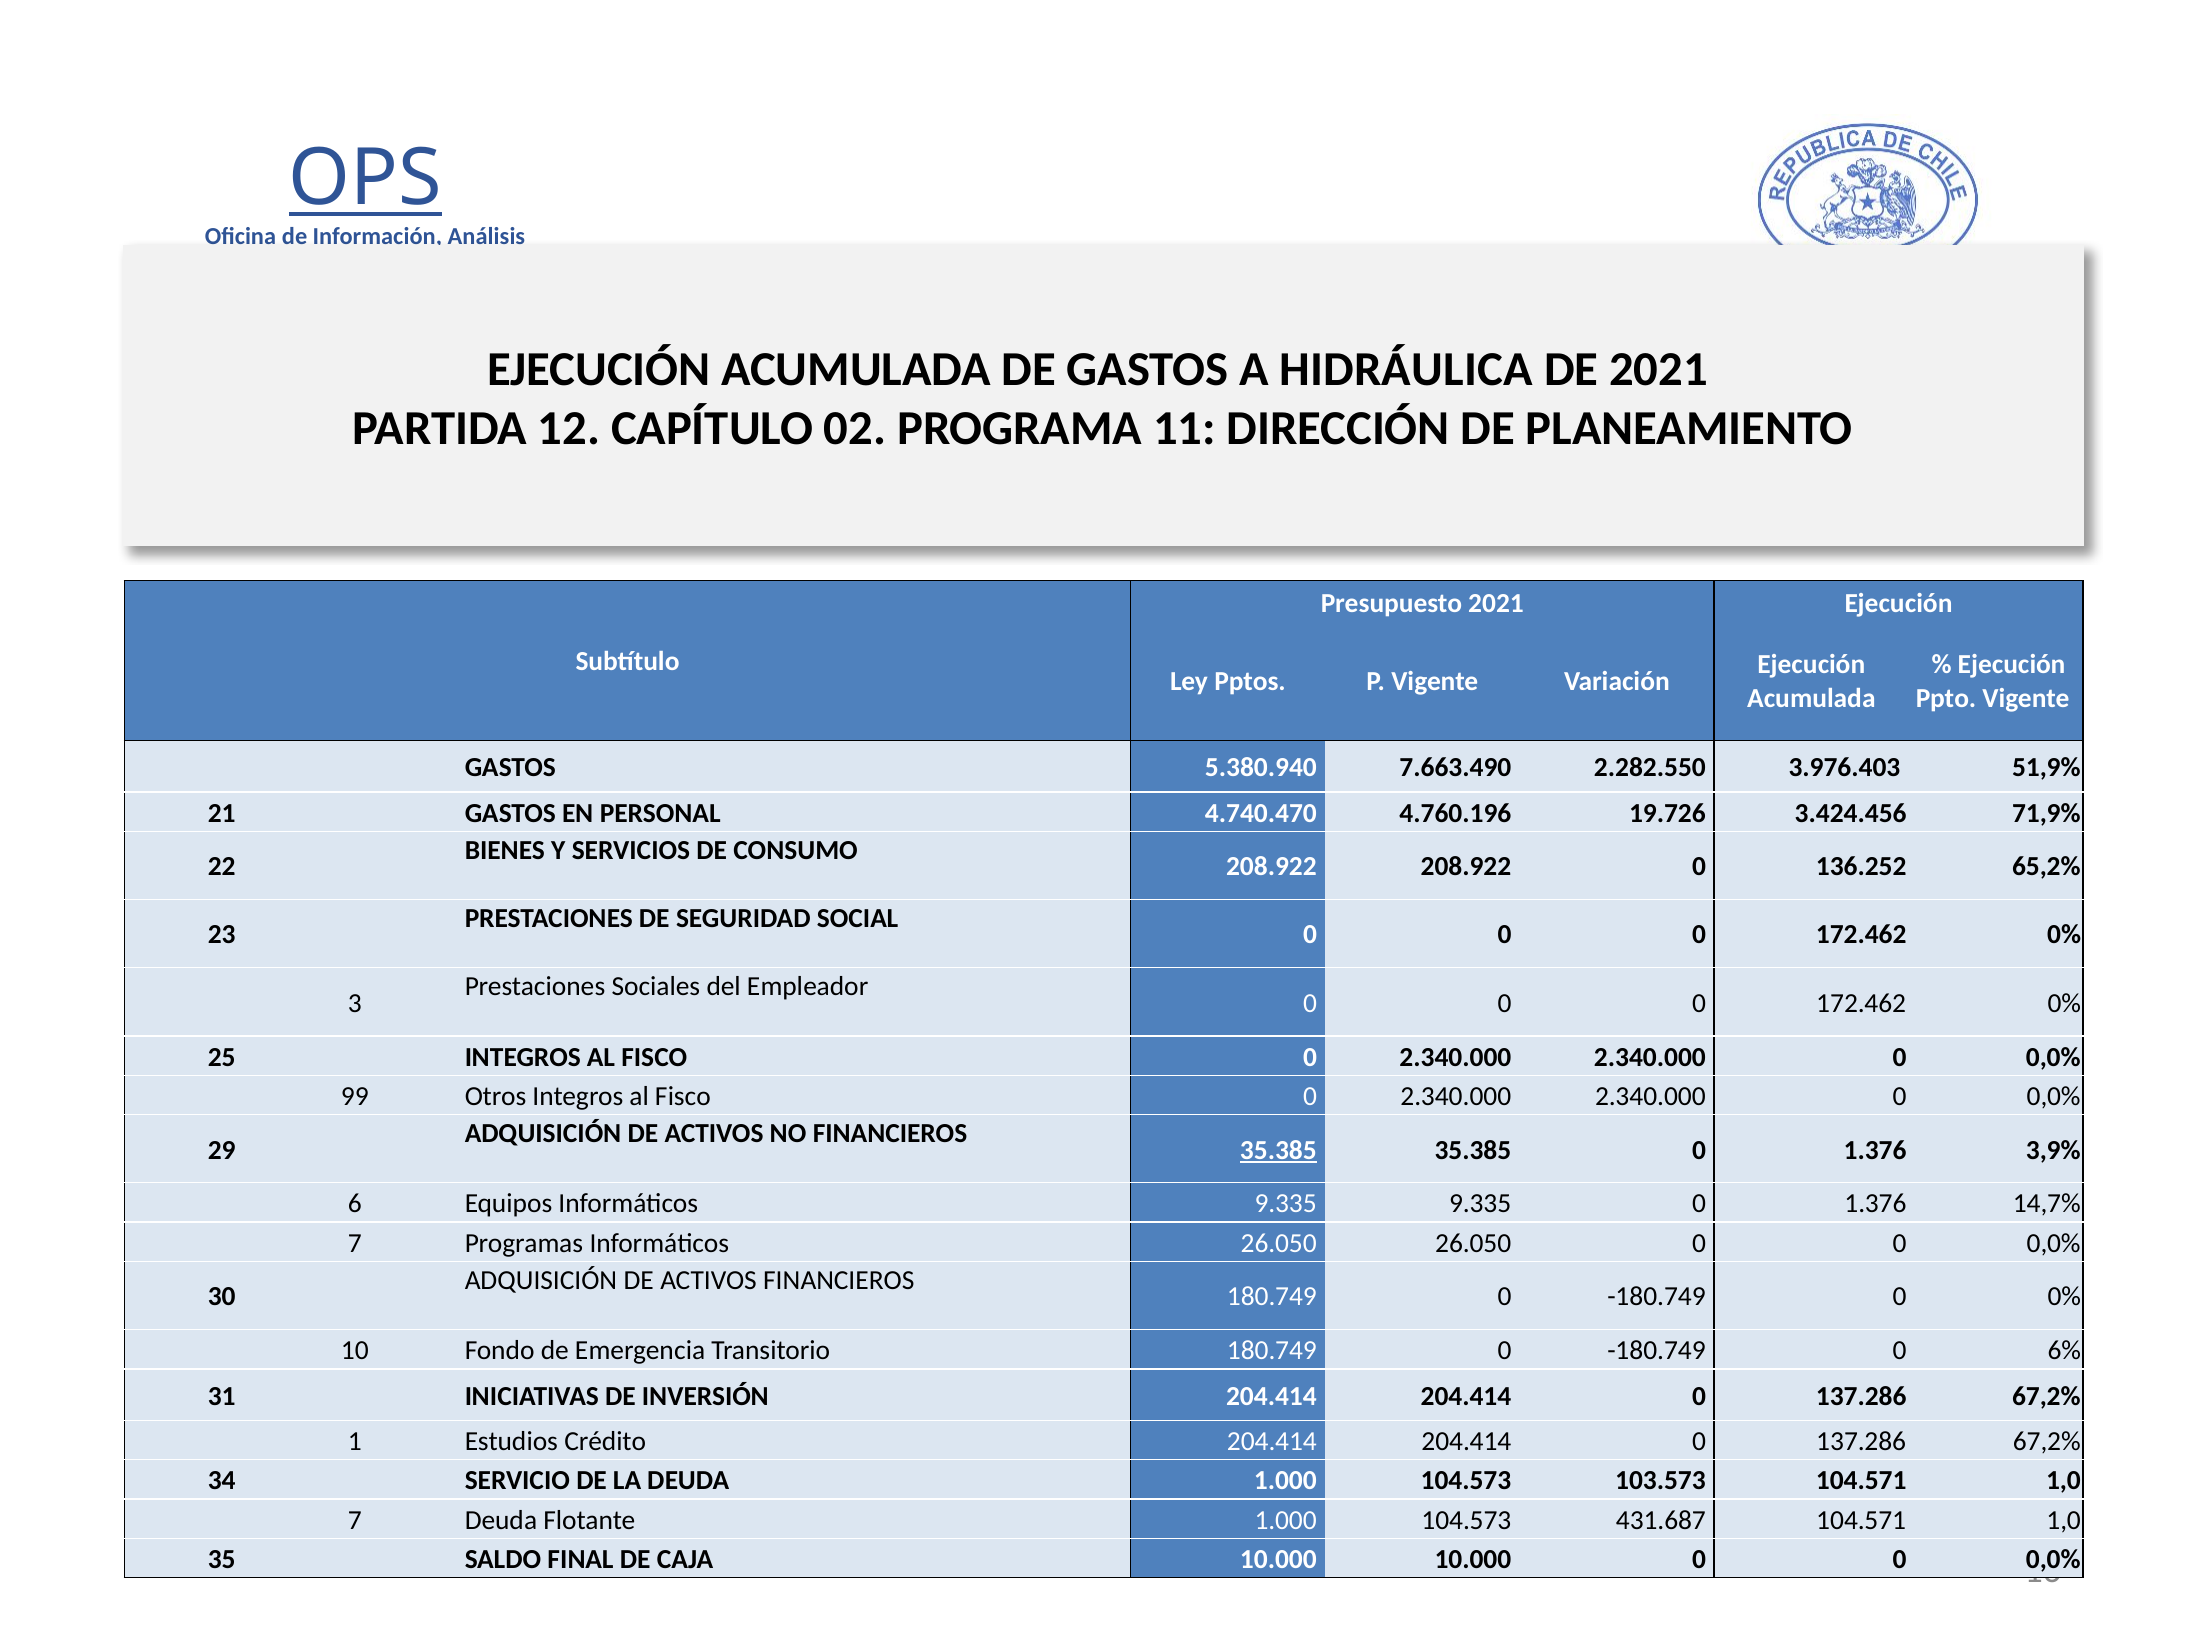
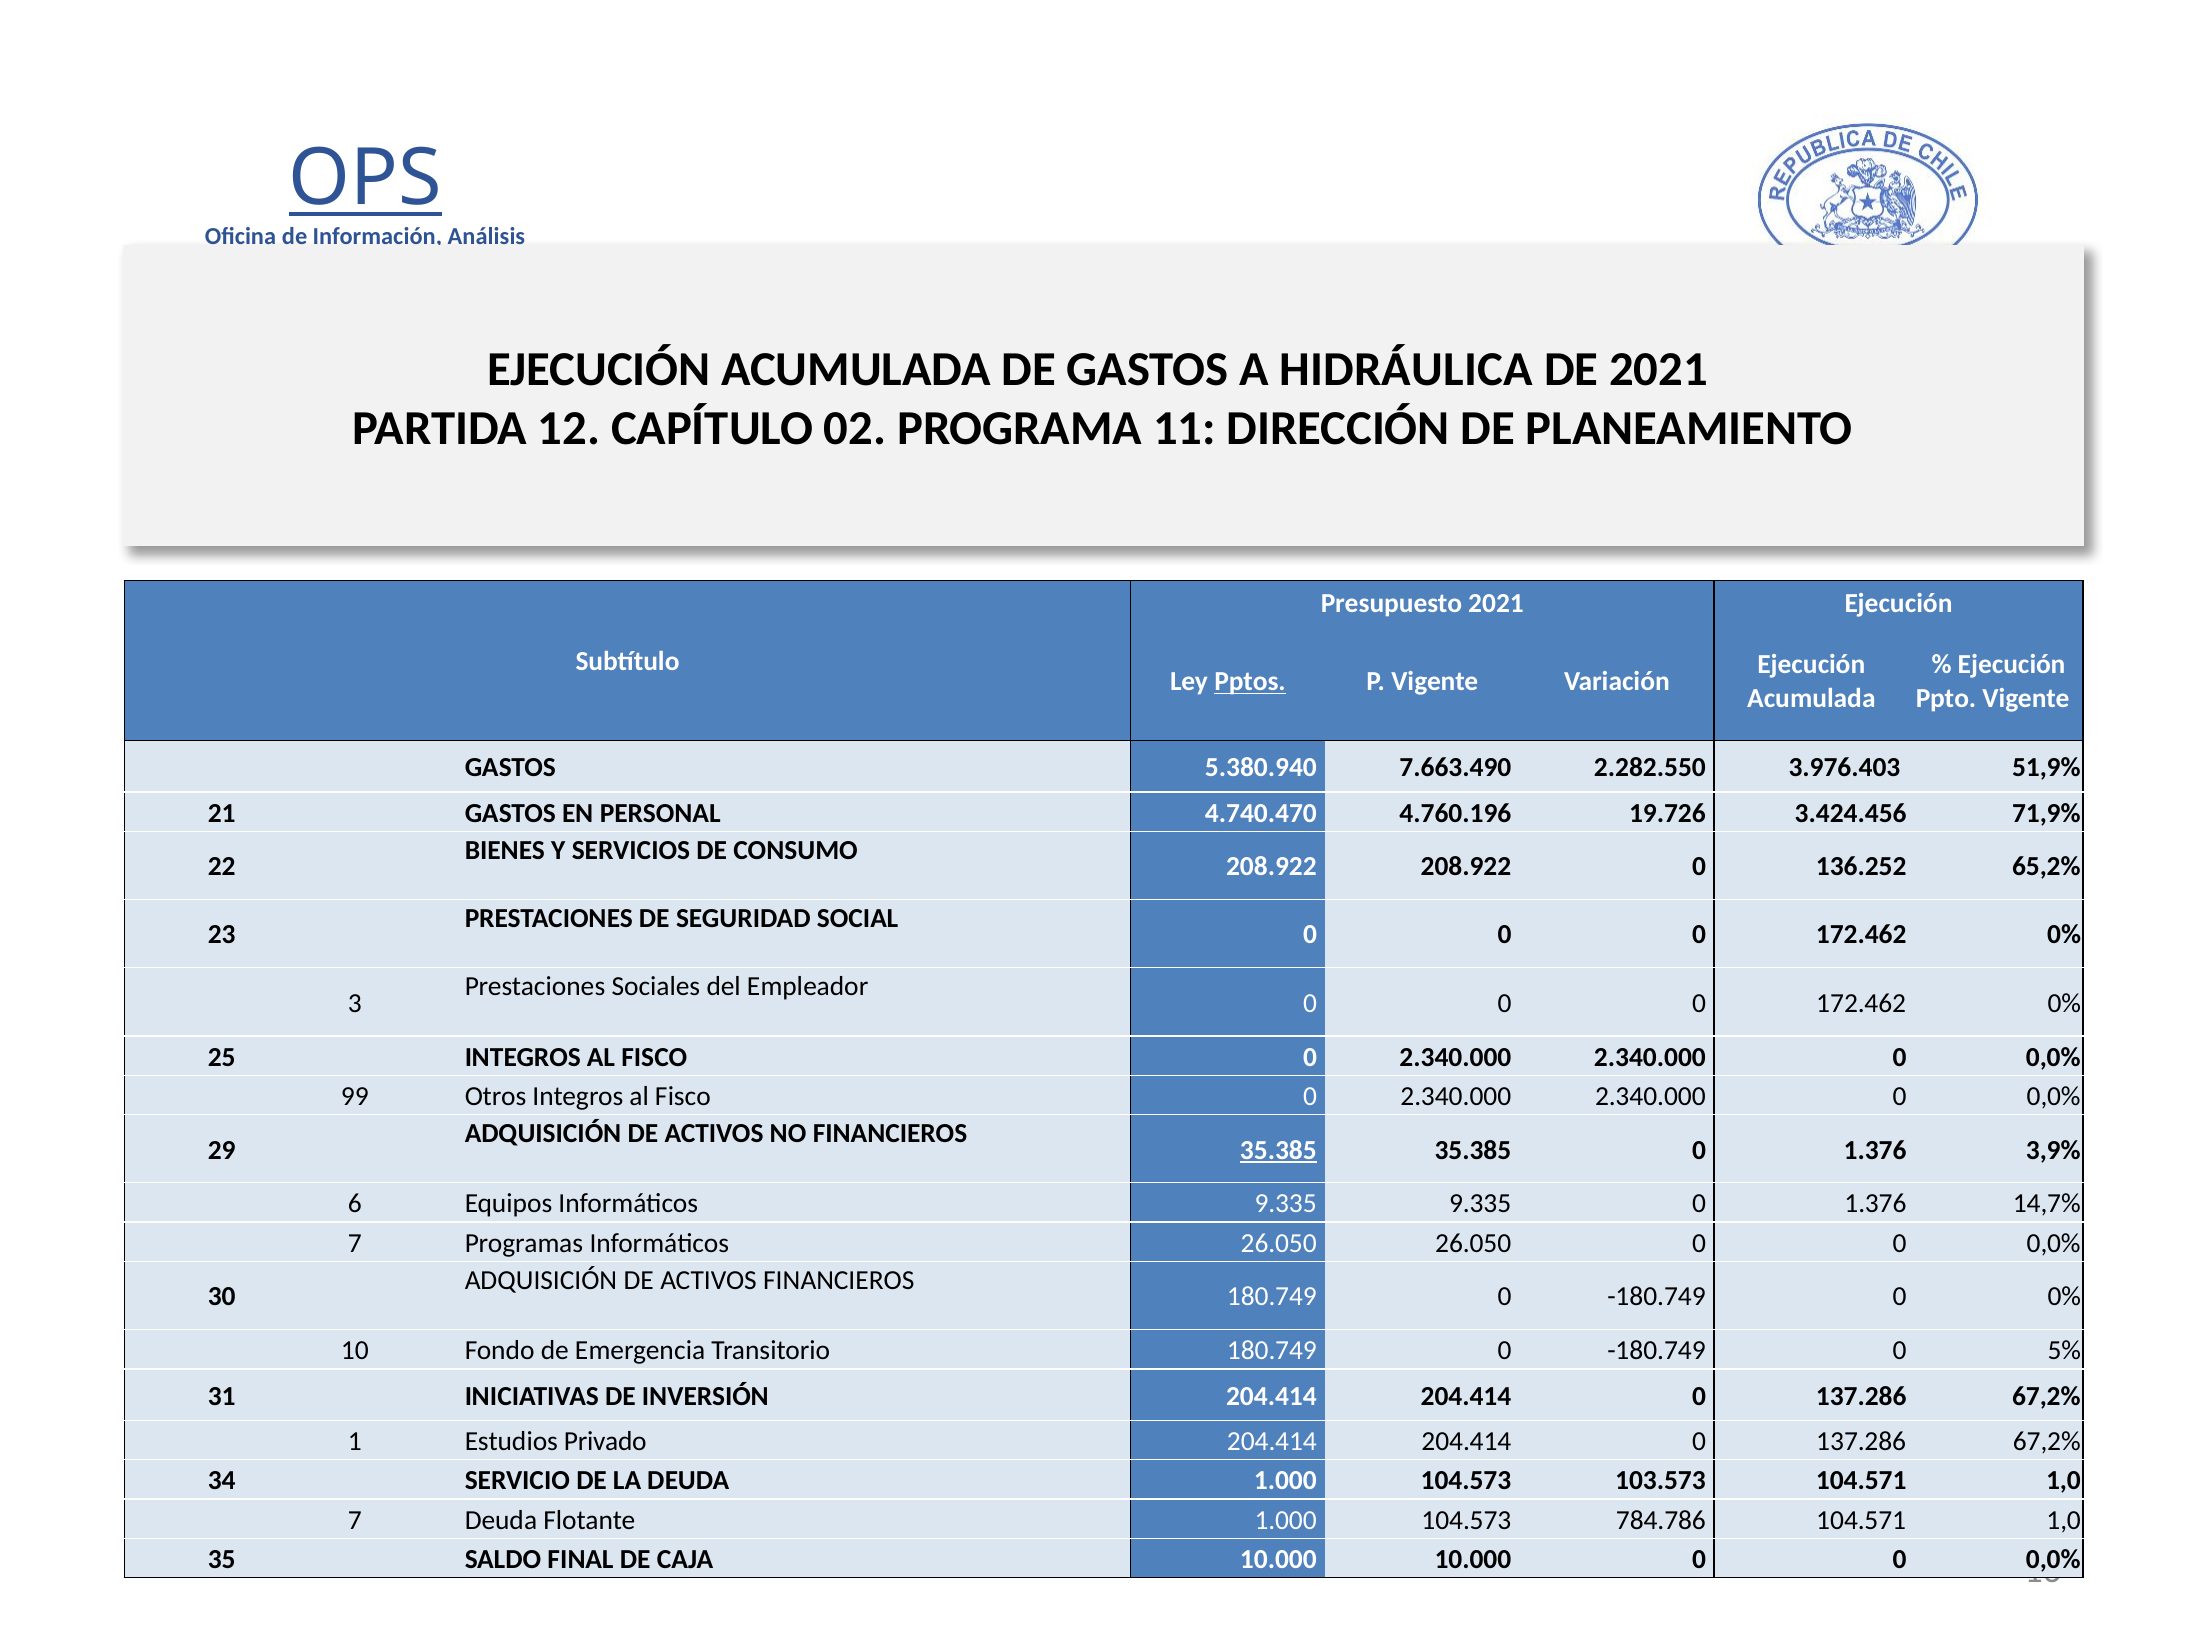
Pptos underline: none -> present
6%: 6% -> 5%
Crédito: Crédito -> Privado
431.687: 431.687 -> 784.786
